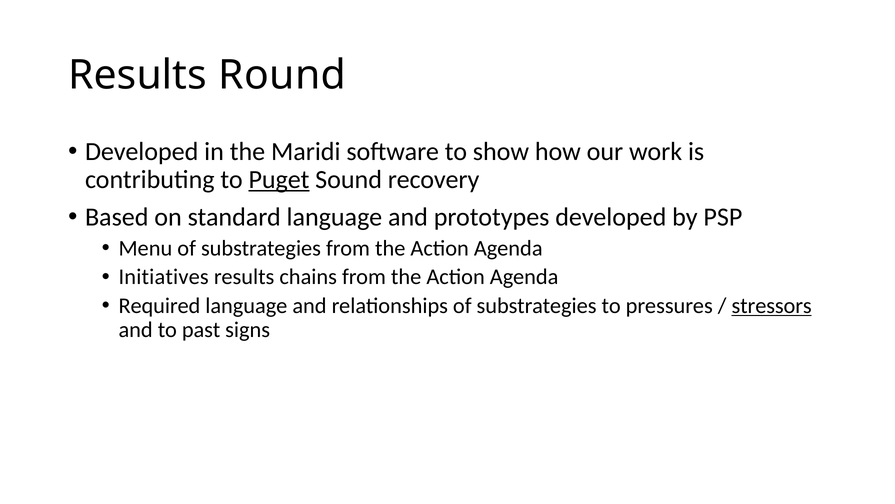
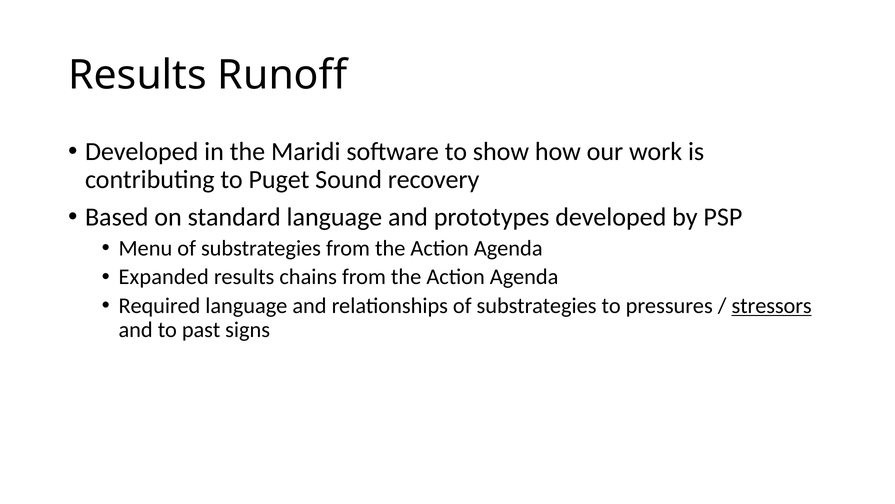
Round: Round -> Runoff
Puget underline: present -> none
Initiatives: Initiatives -> Expanded
